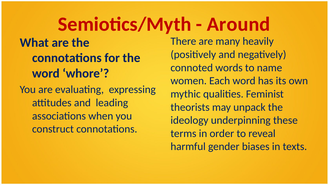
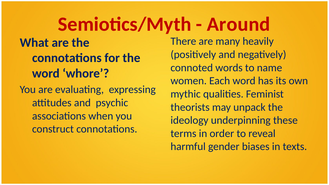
leading: leading -> psychic
